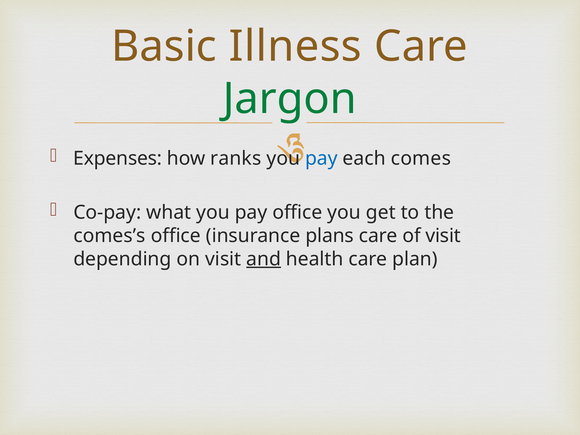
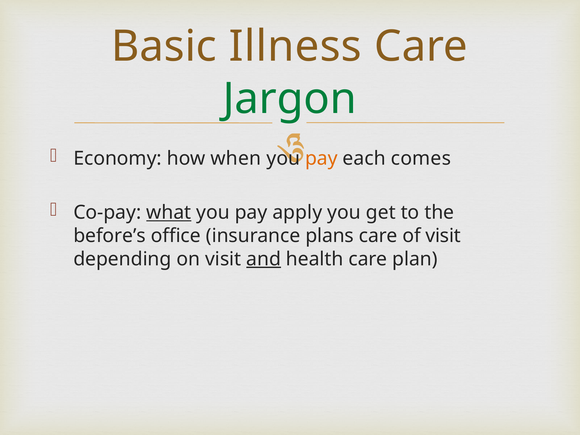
Expenses: Expenses -> Economy
ranks: ranks -> when
pay at (321, 158) colour: blue -> orange
what underline: none -> present
pay office: office -> apply
comes’s: comes’s -> before’s
